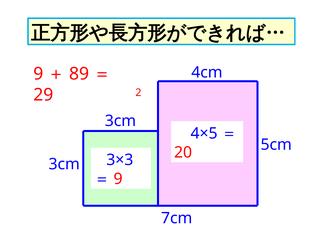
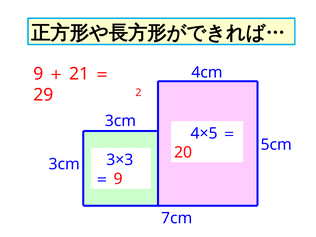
89: 89 -> 21
